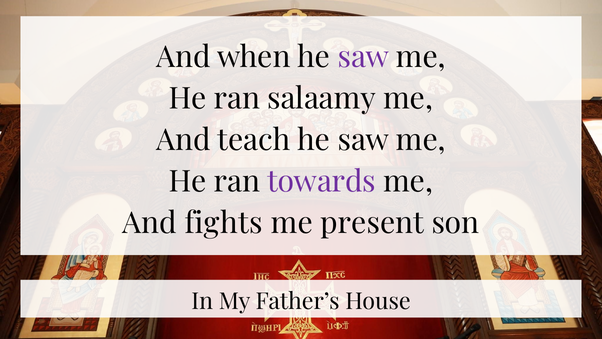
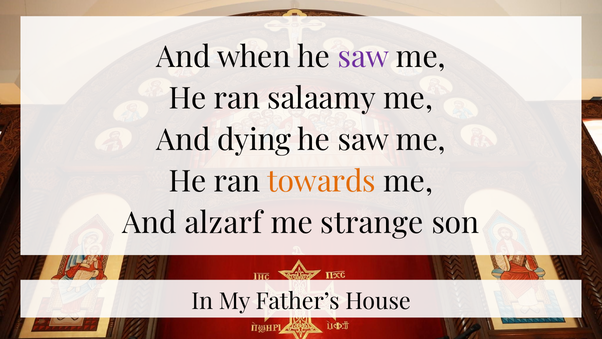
teach: teach -> dying
towards colour: purple -> orange
fights: fights -> alzarf
present: present -> strange
